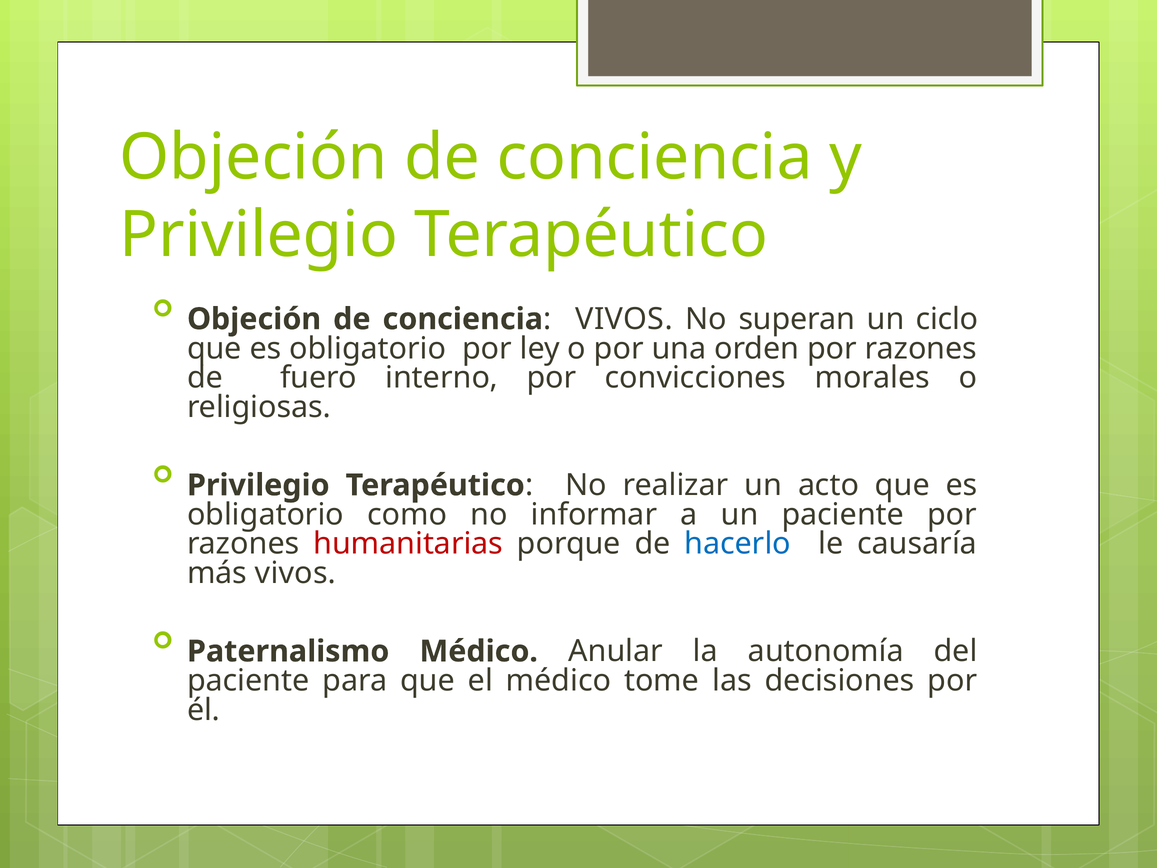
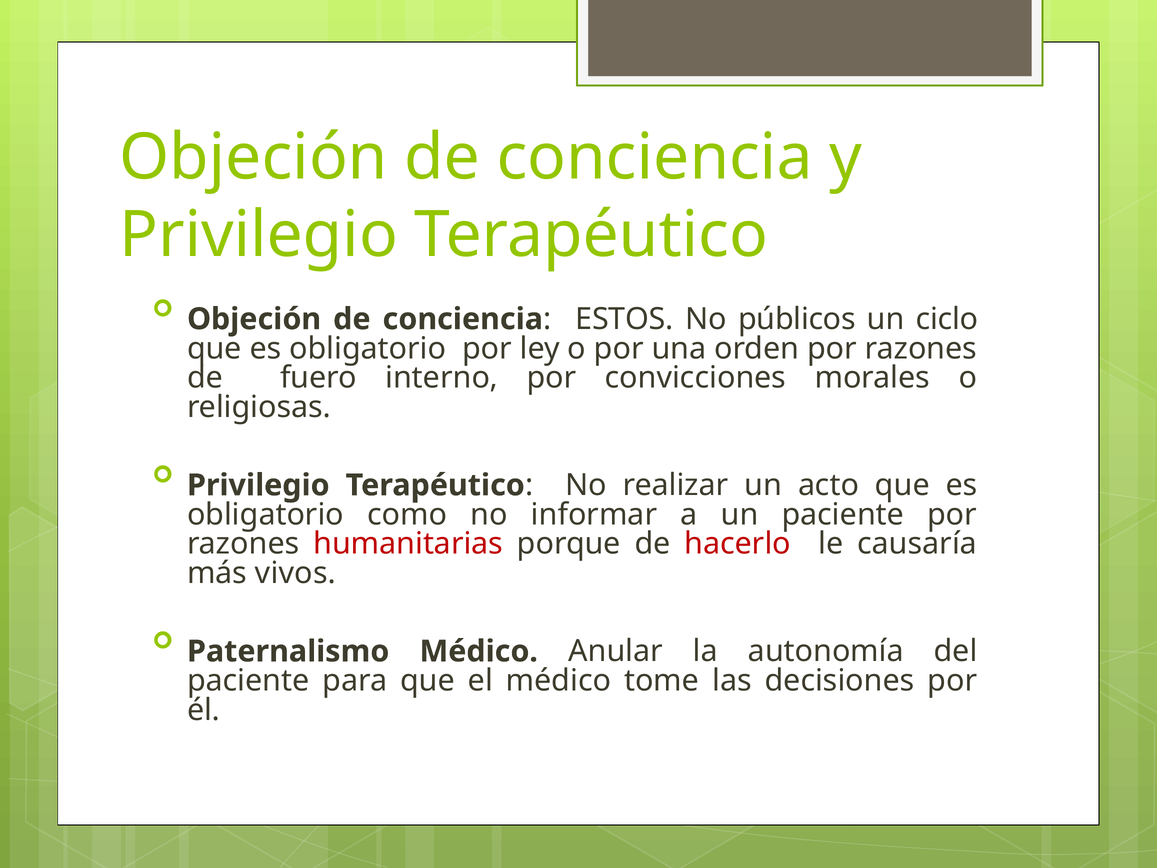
VIVOS at (624, 319): VIVOS -> ESTOS
superan: superan -> públicos
hacerlo colour: blue -> red
